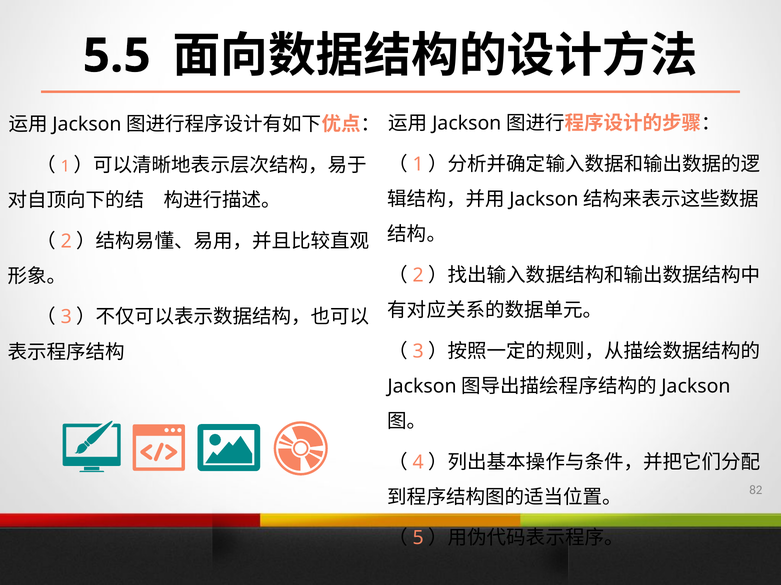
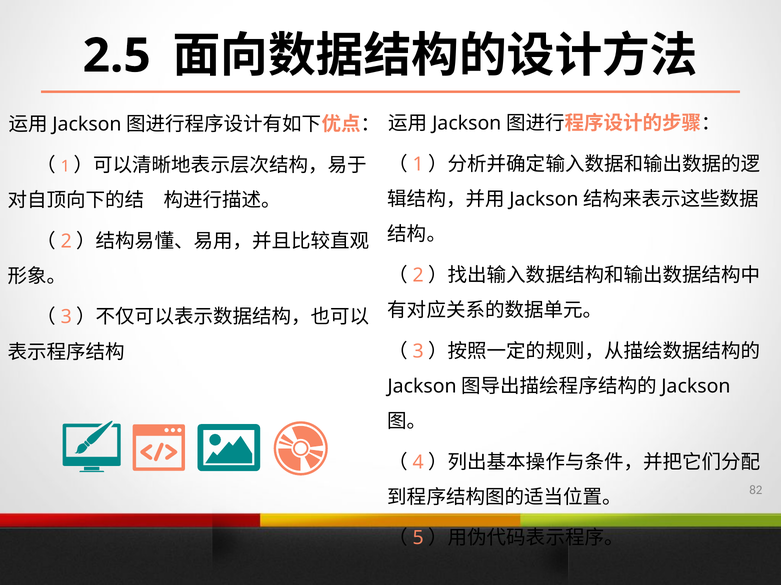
5.5: 5.5 -> 2.5
